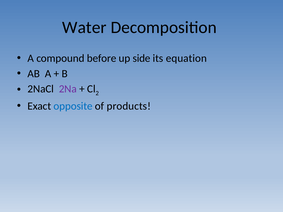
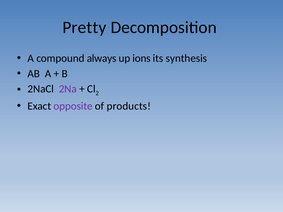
Water: Water -> Pretty
before: before -> always
side: side -> ions
equation: equation -> synthesis
opposite colour: blue -> purple
